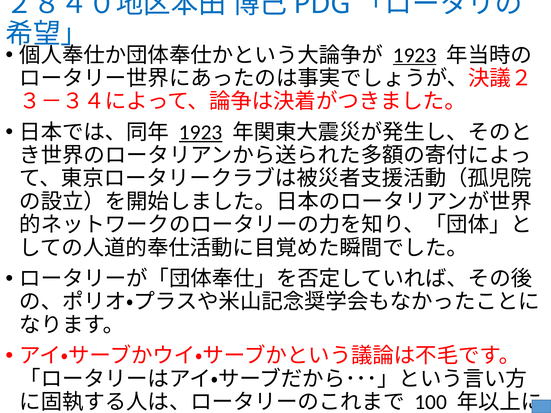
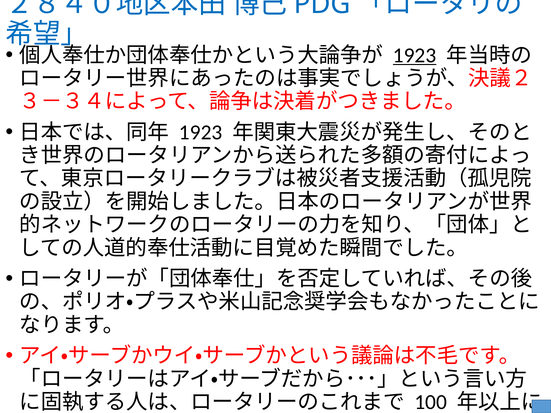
1923 at (201, 132) underline: present -> none
